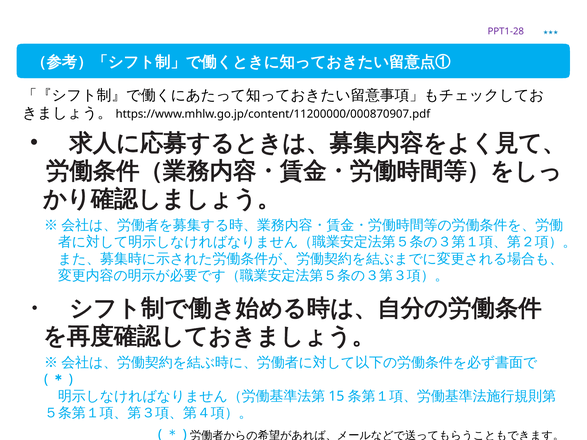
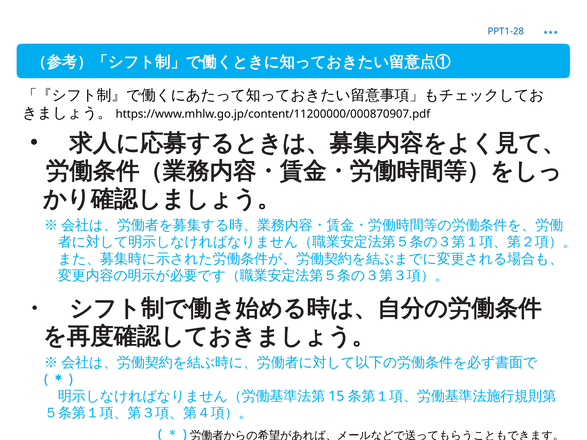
PPT1-28 colour: purple -> blue
